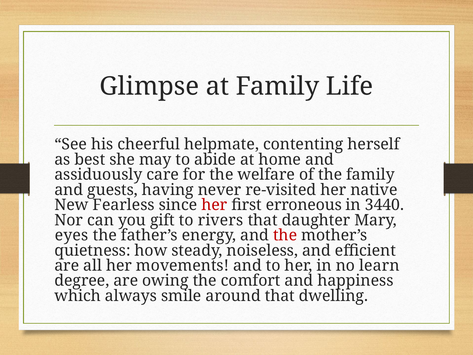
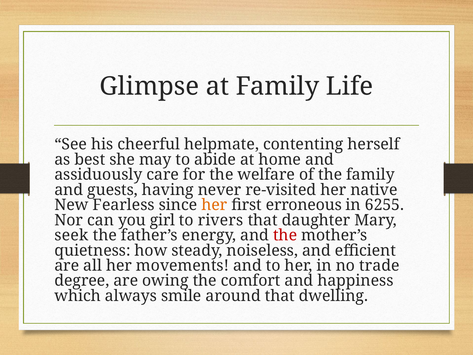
her at (214, 205) colour: red -> orange
3440: 3440 -> 6255
gift: gift -> girl
eyes: eyes -> seek
learn: learn -> trade
